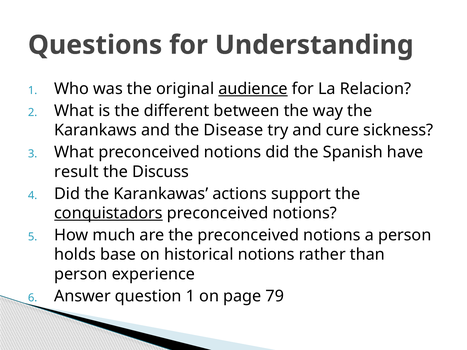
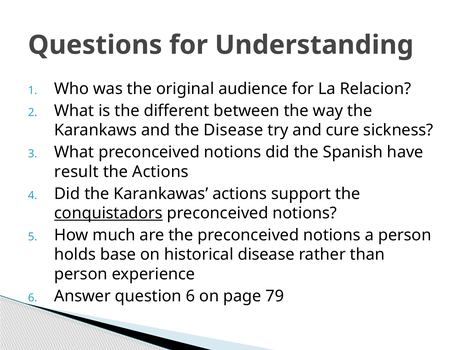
audience underline: present -> none
the Discuss: Discuss -> Actions
historical notions: notions -> disease
question 1: 1 -> 6
